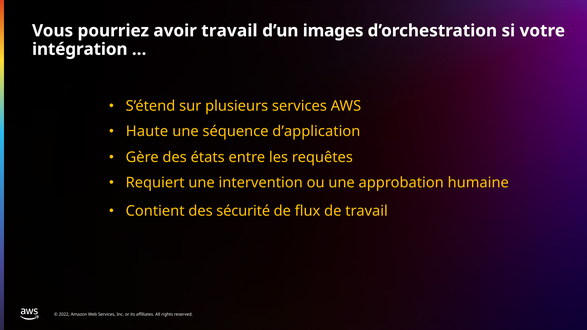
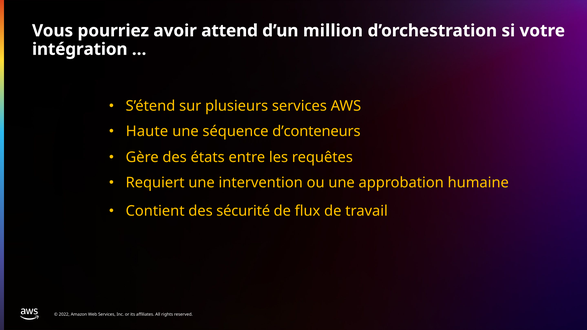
avoir travail: travail -> attend
images: images -> million
d’application: d’application -> d’conteneurs
